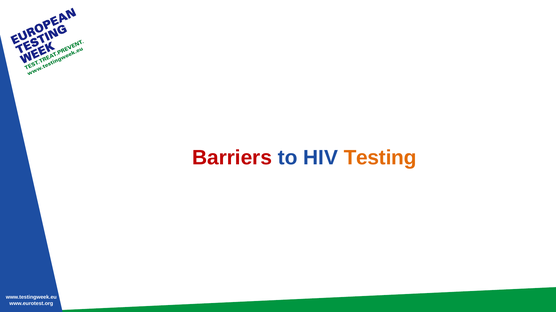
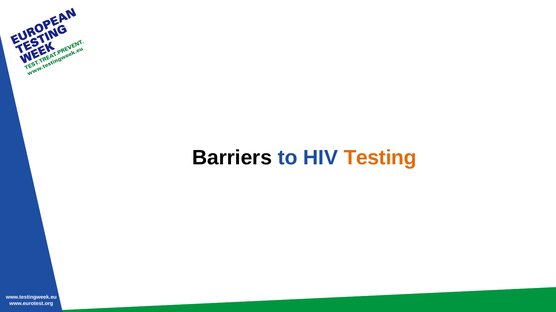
Barriers colour: red -> black
